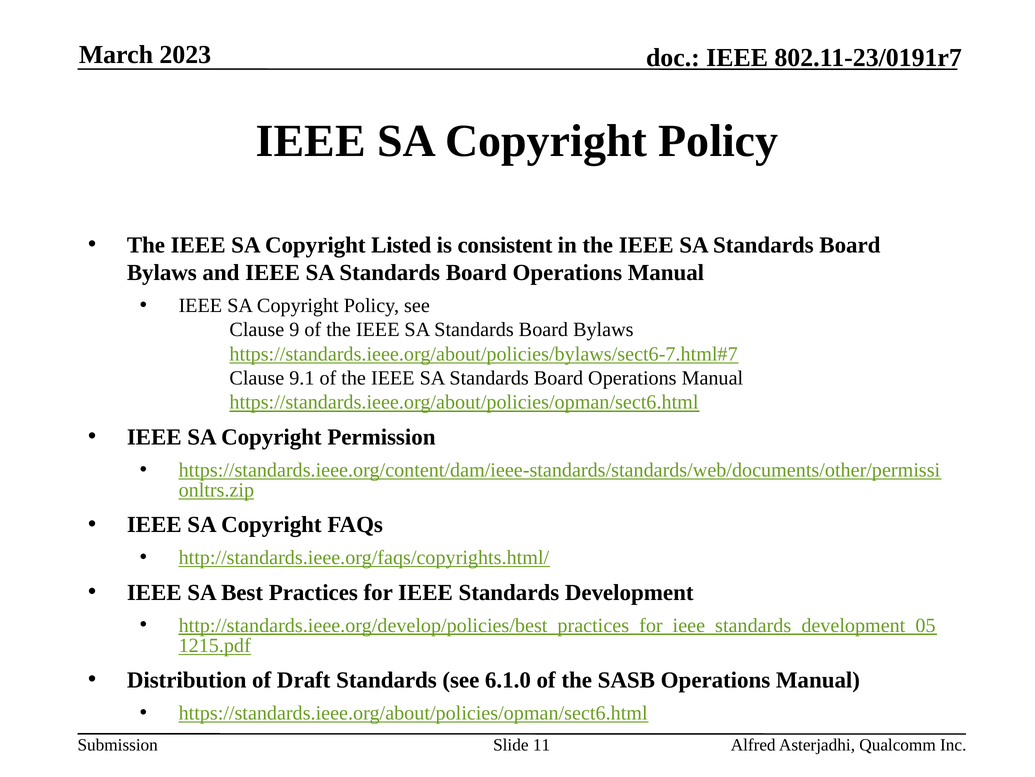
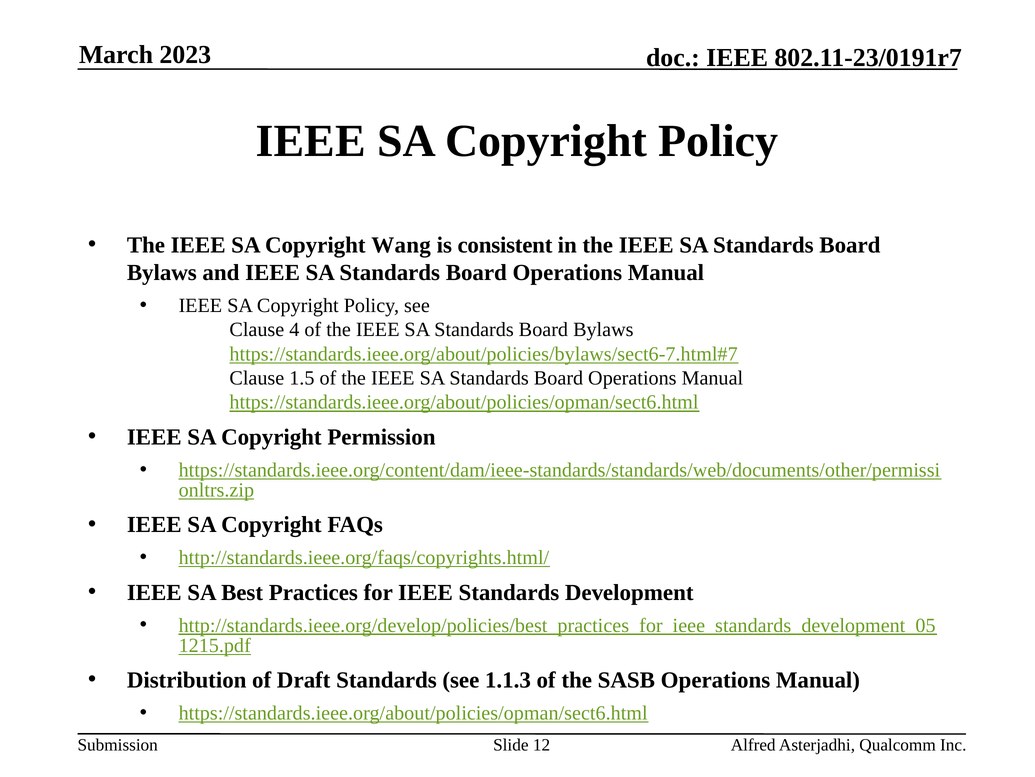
Listed: Listed -> Wang
9: 9 -> 4
9.1: 9.1 -> 1.5
6.1.0: 6.1.0 -> 1.1.3
11: 11 -> 12
